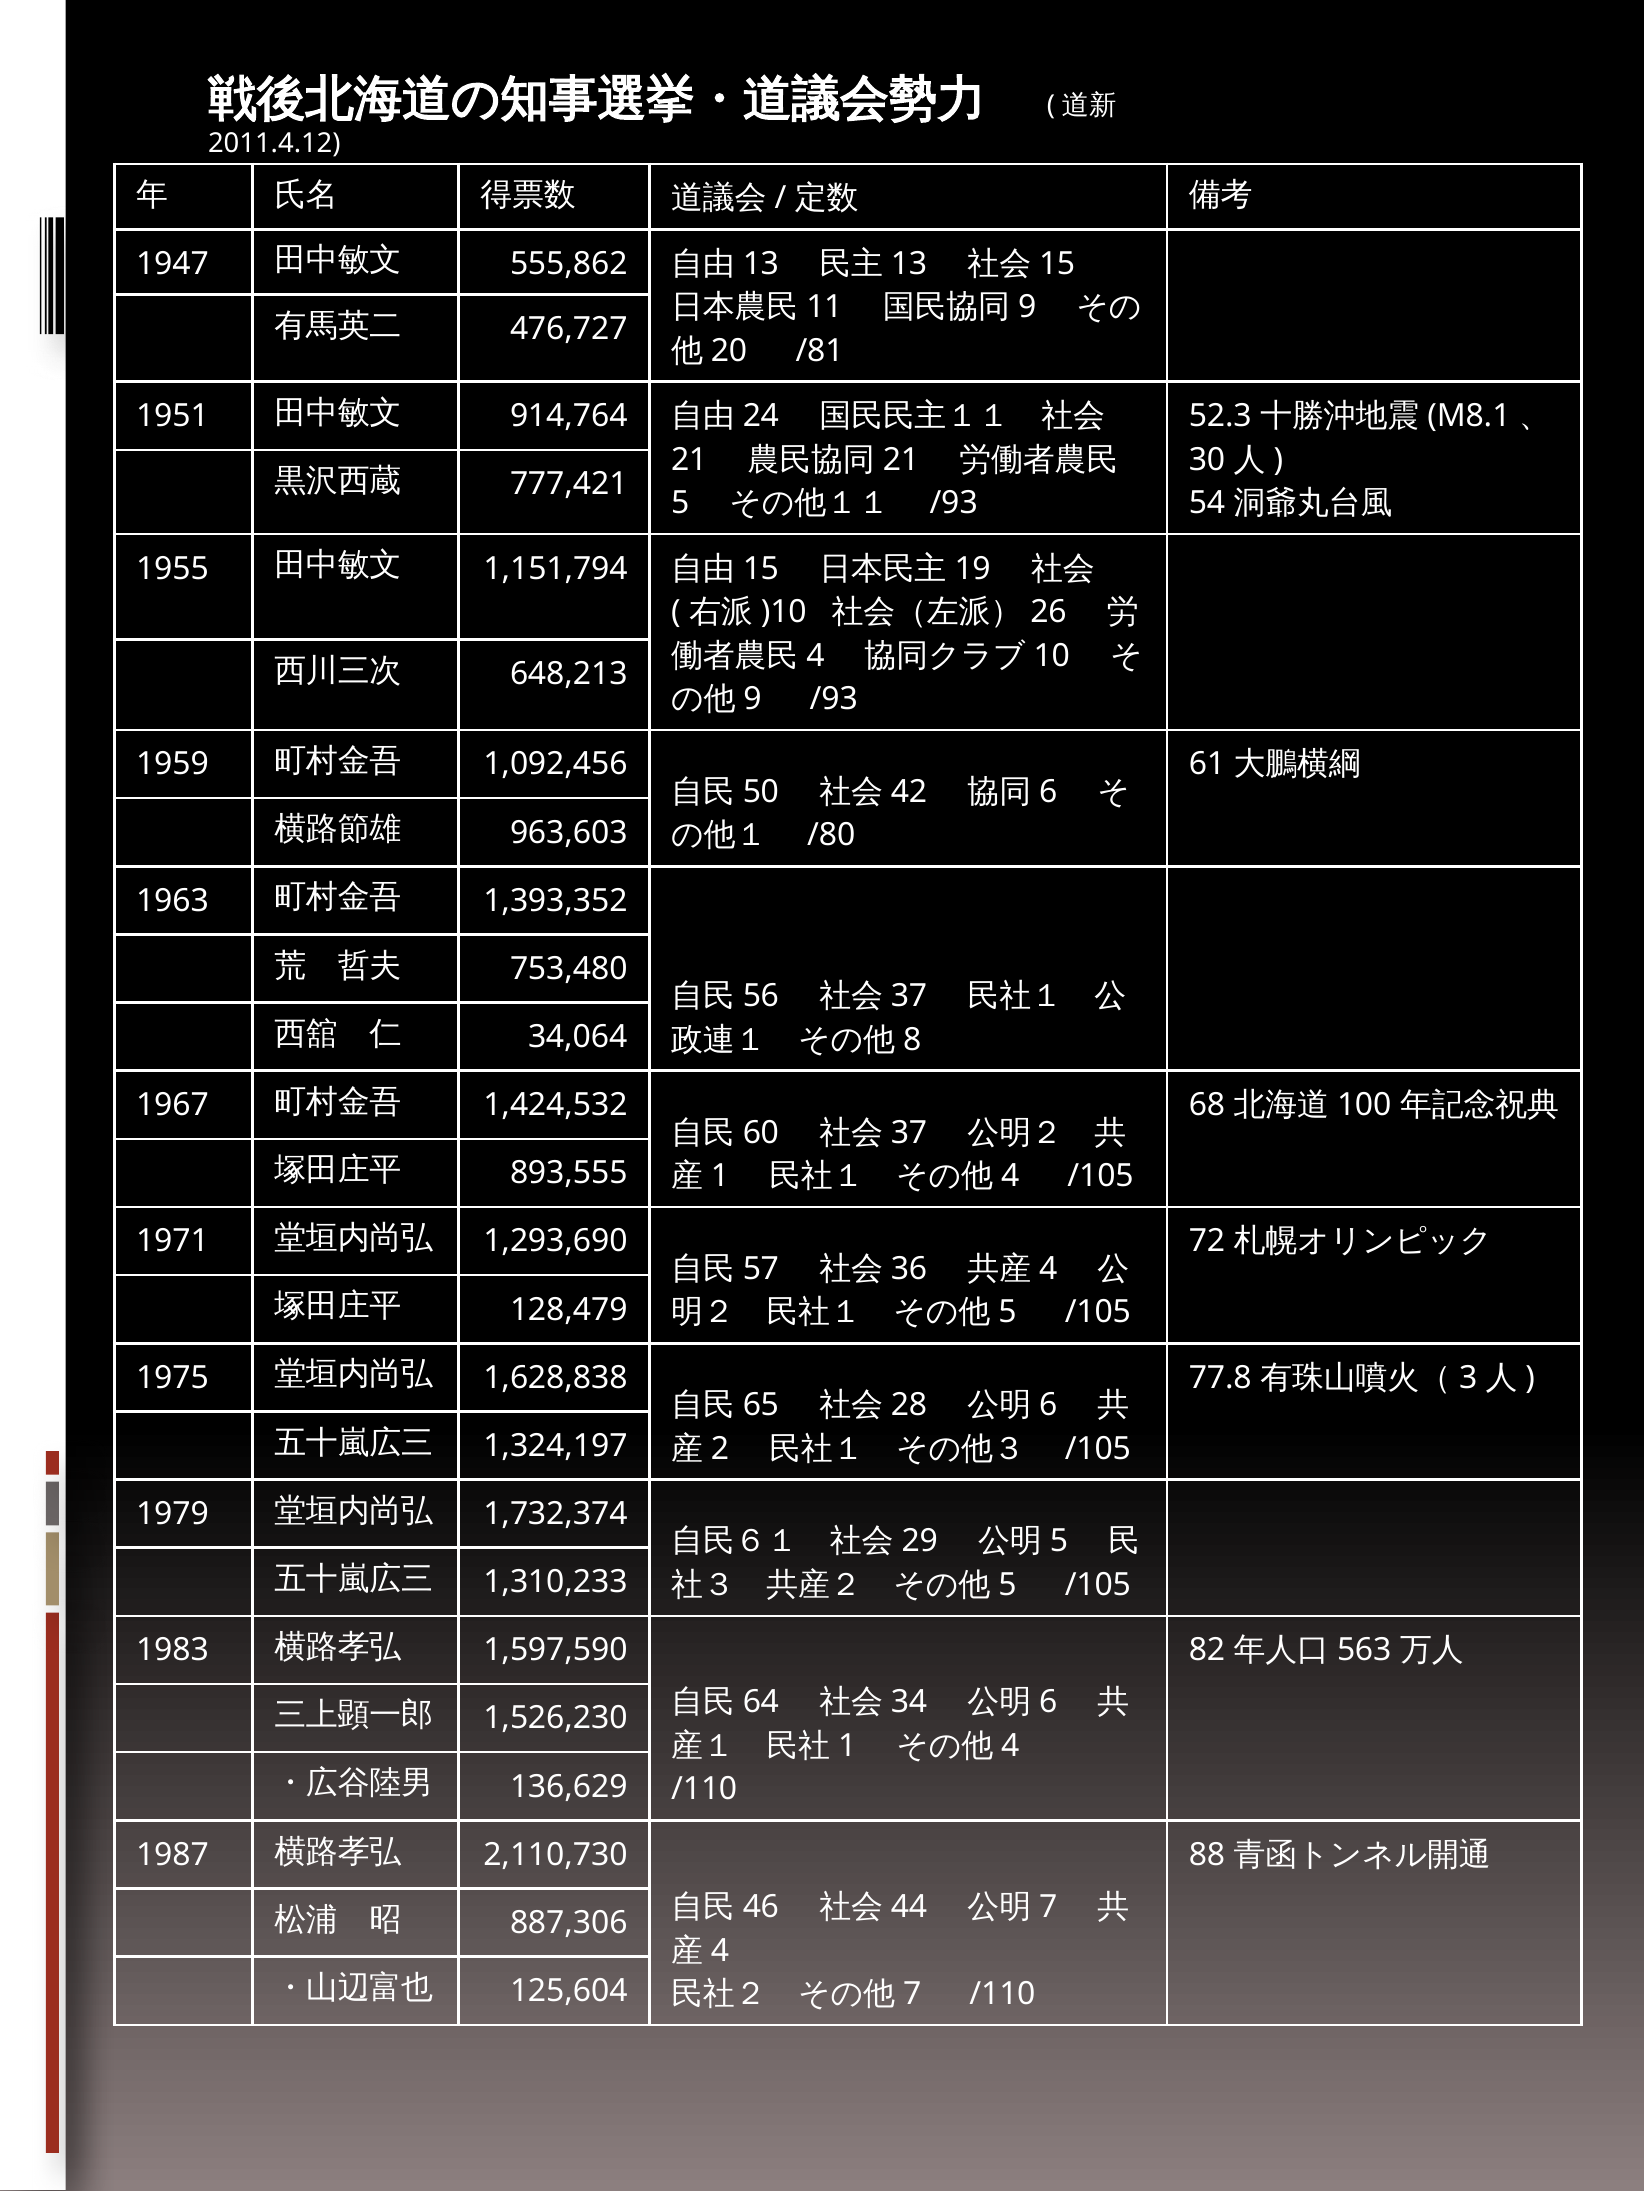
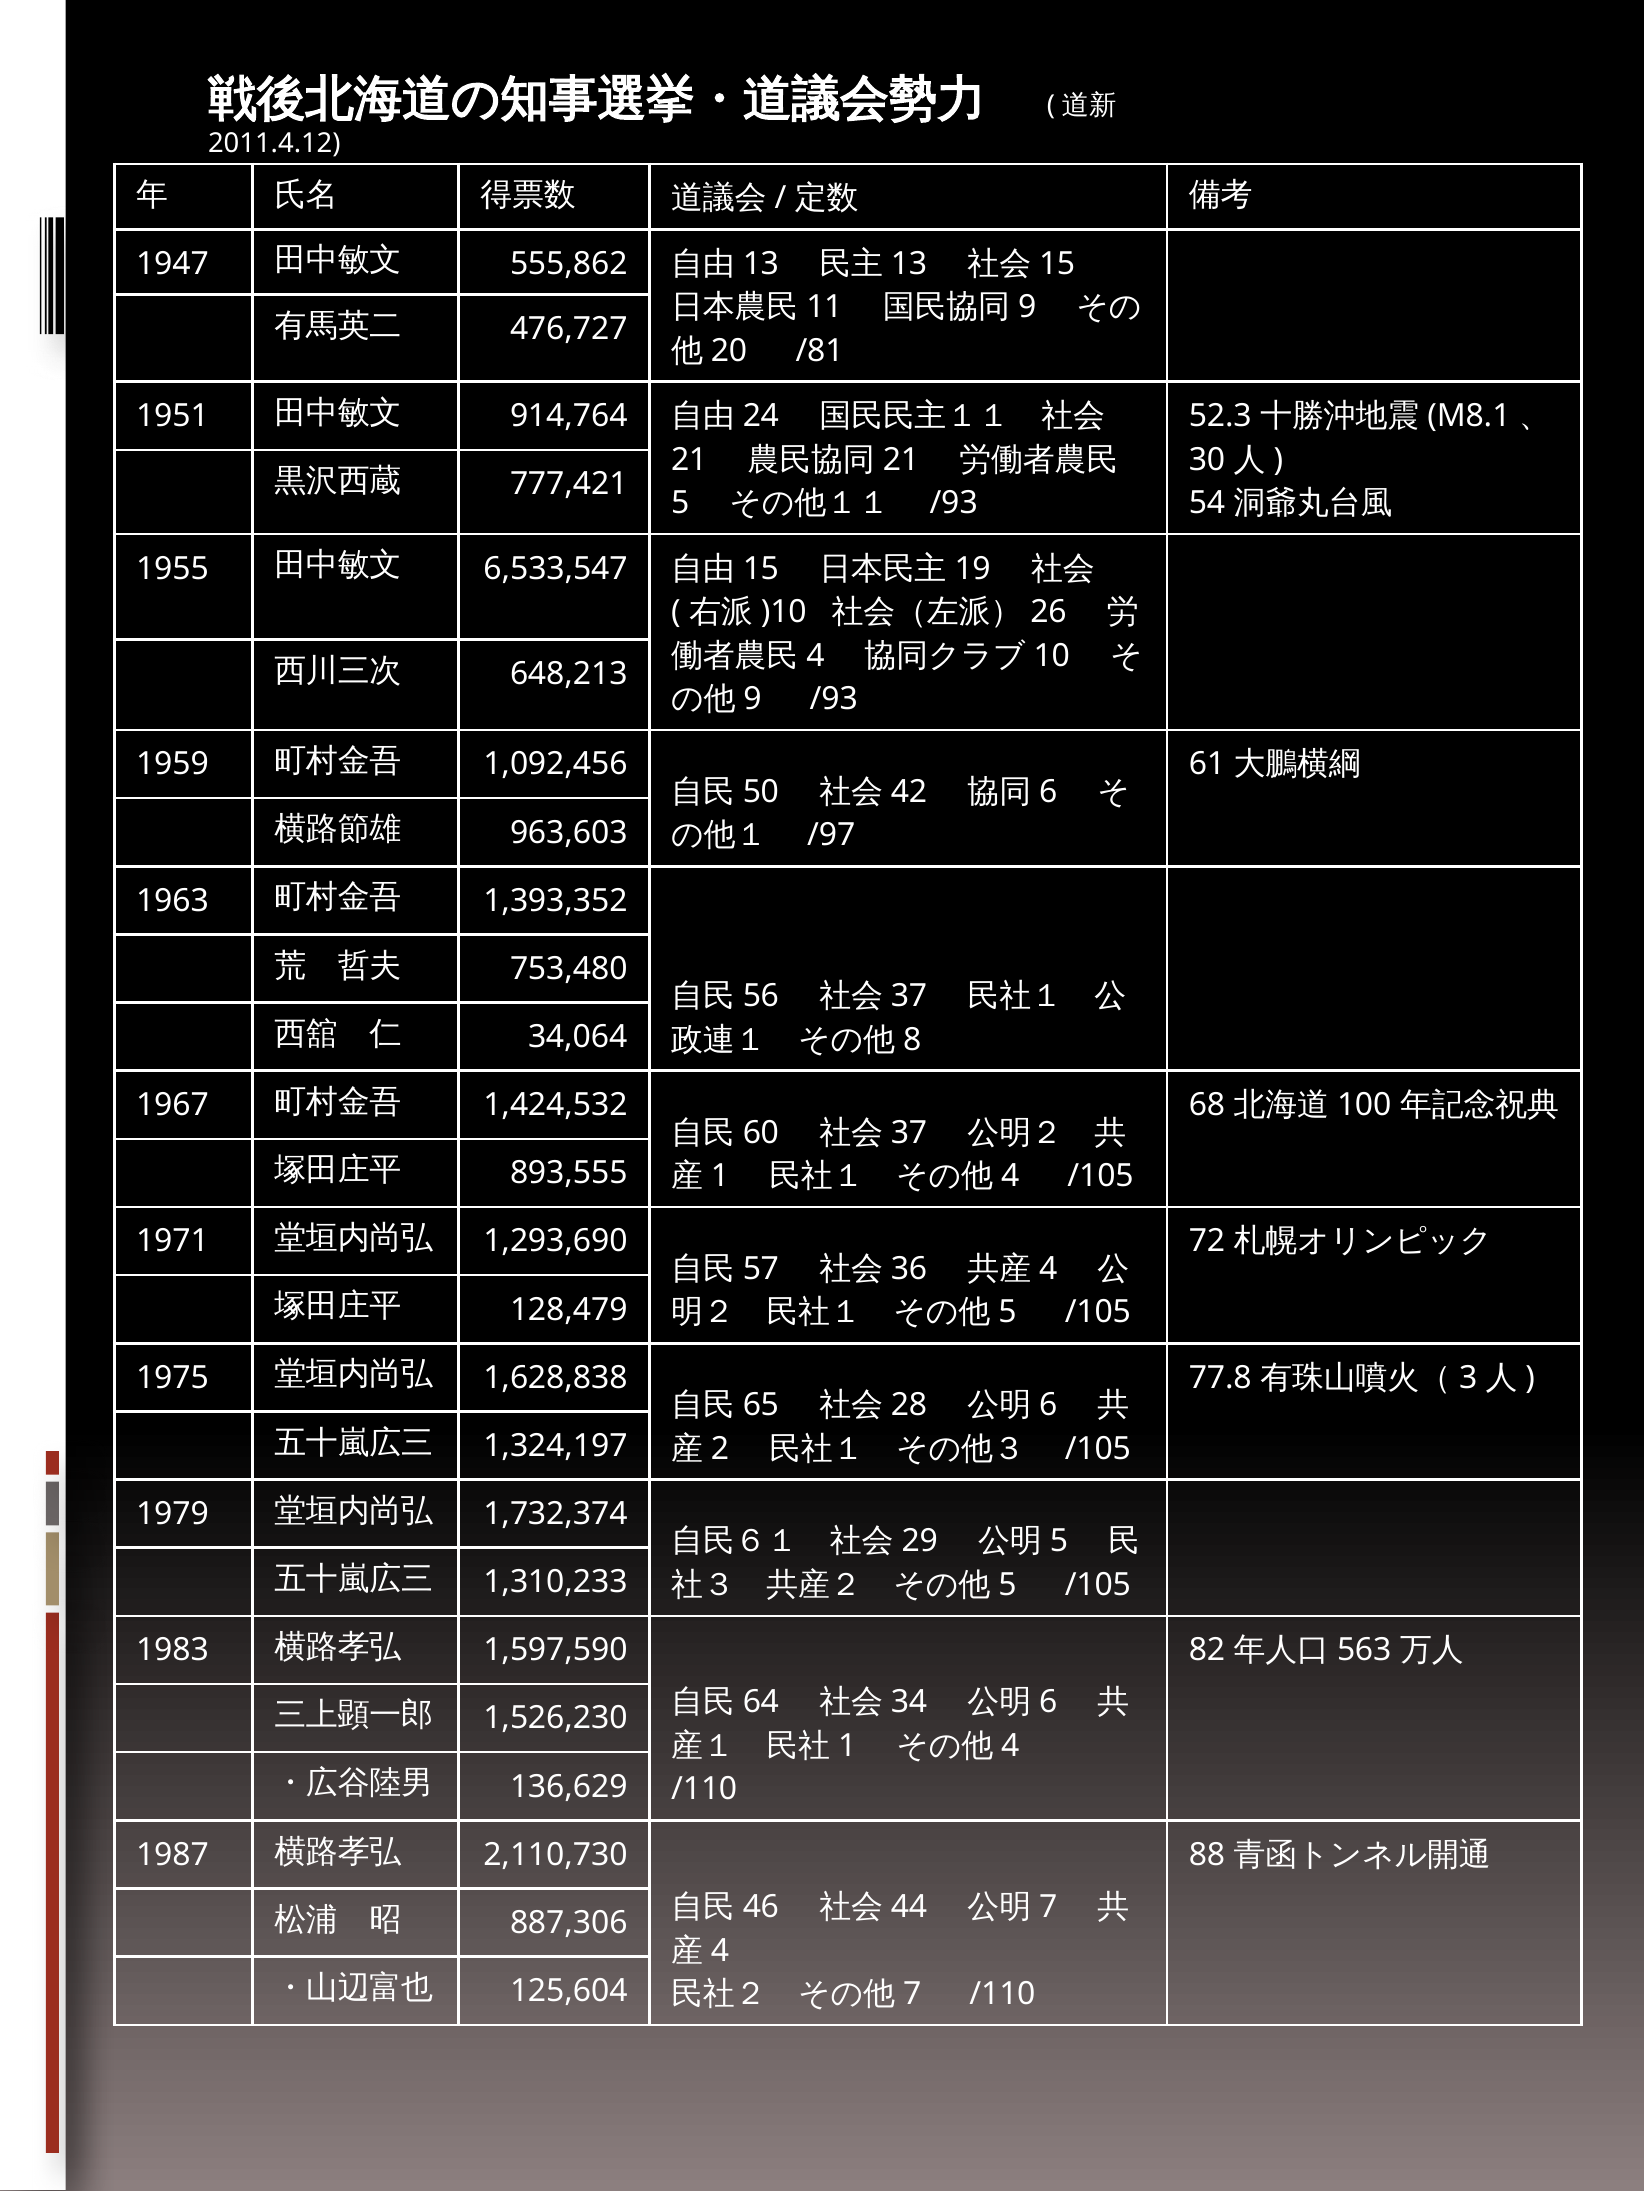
1,151,794: 1,151,794 -> 6,533,547
/80: /80 -> /97
